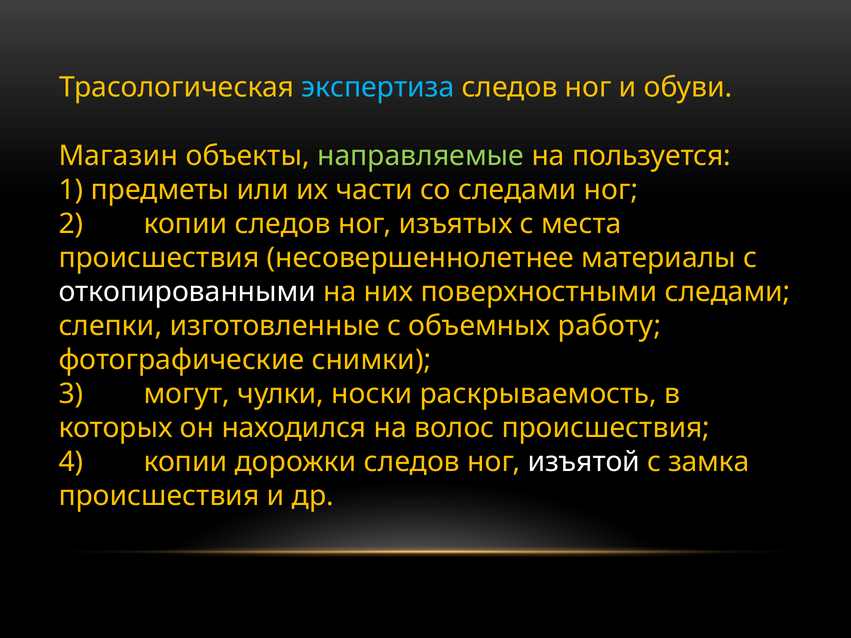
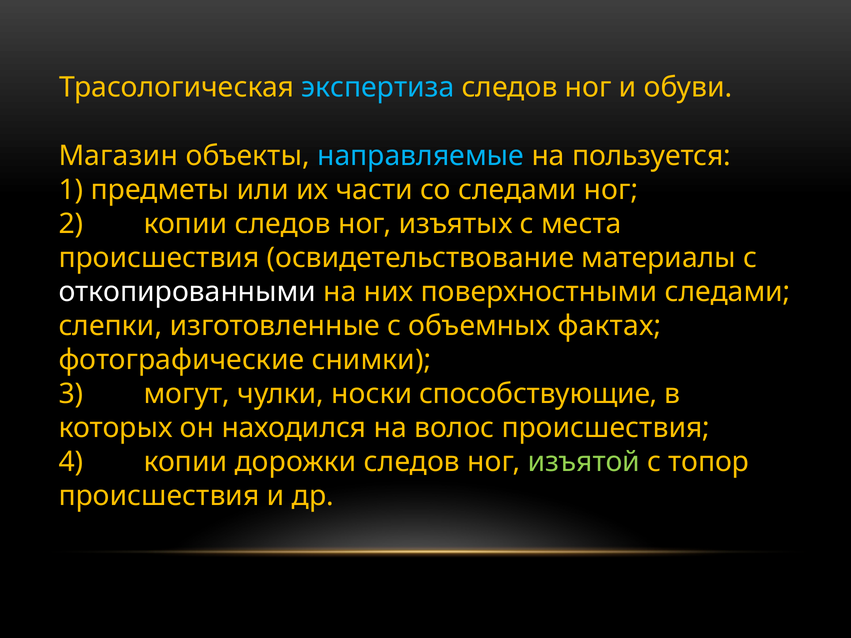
направляемые colour: light green -> light blue
несовершеннолетнее: несовершеннолетнее -> освидетельствование
работу: работу -> фактах
раскрываемость: раскрываемость -> способствующие
изъятой colour: white -> light green
замка: замка -> топор
